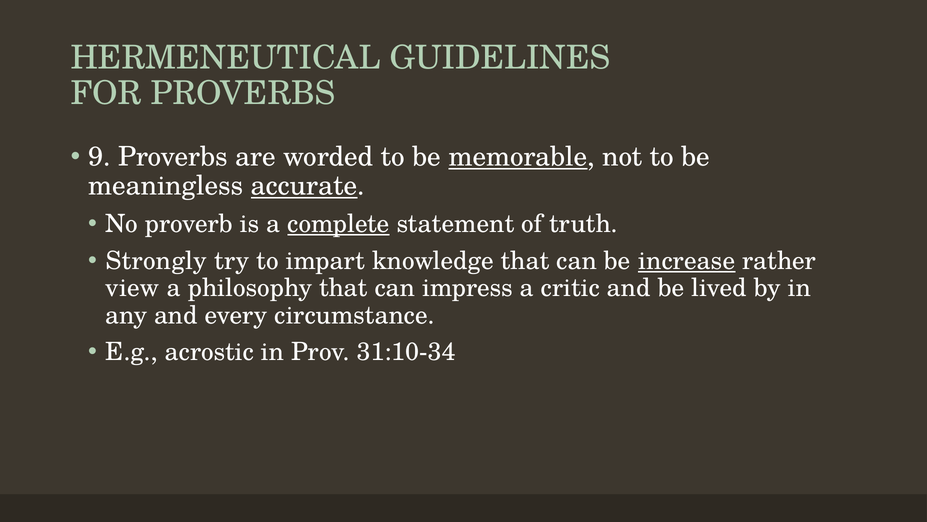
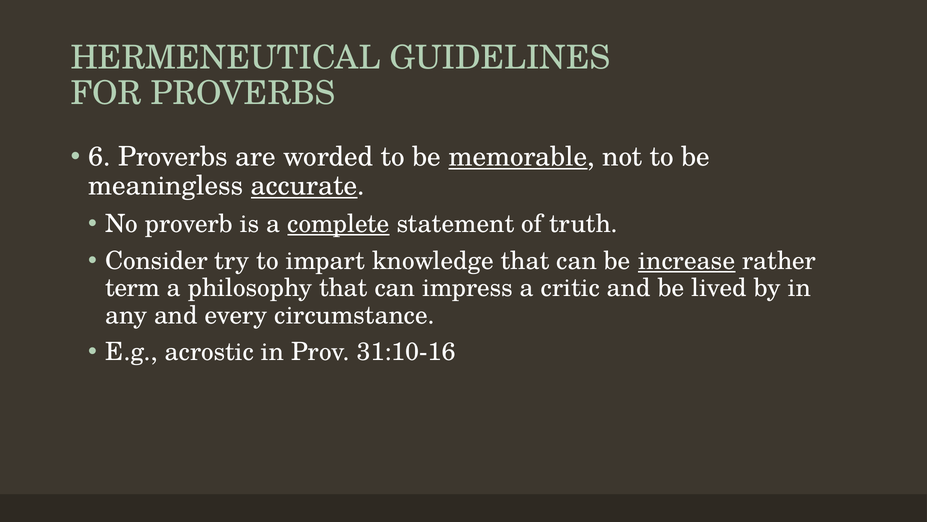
9: 9 -> 6
Strongly: Strongly -> Consider
view: view -> term
31:10-34: 31:10-34 -> 31:10-16
